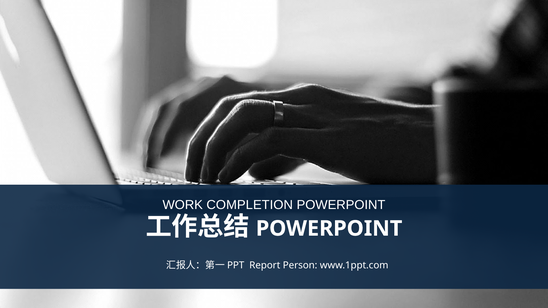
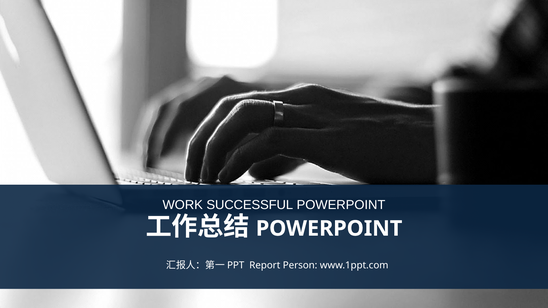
COMPLETION: COMPLETION -> SUCCESSFUL
